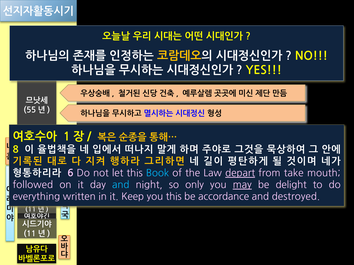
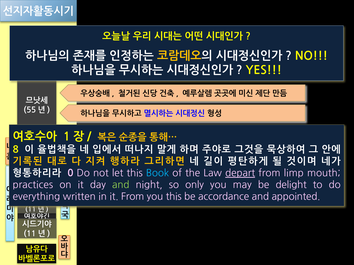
6: 6 -> 0
take: take -> limp
followed: followed -> practices
and at (121, 185) colour: light blue -> light green
may underline: present -> none
it Keep: Keep -> From
destroyed: destroyed -> appointed
